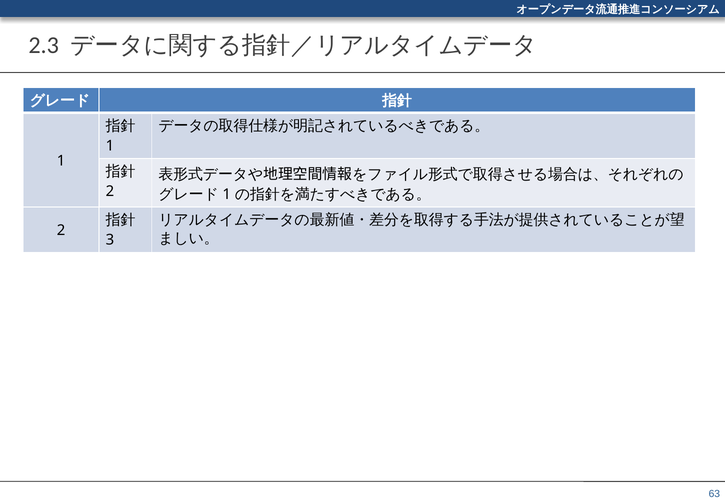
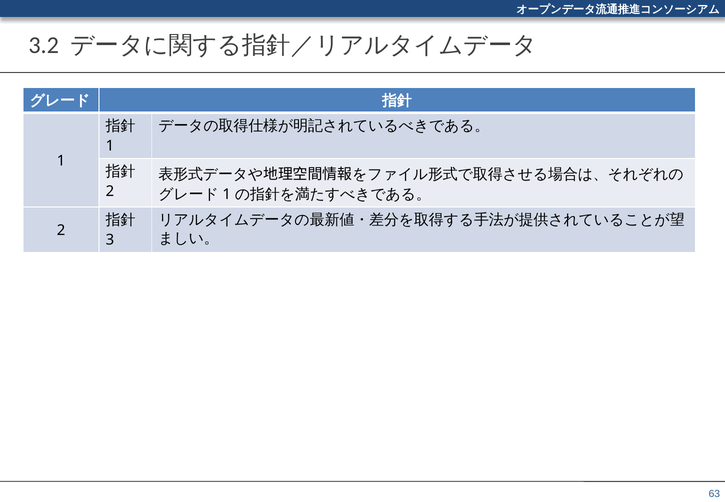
2.3: 2.3 -> 3.2
